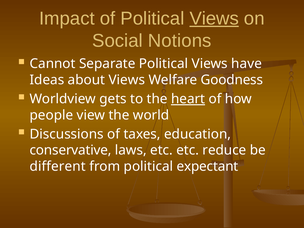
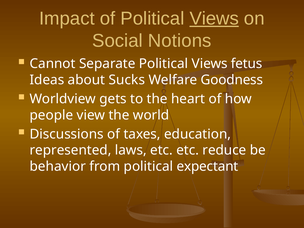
have: have -> fetus
about Views: Views -> Sucks
heart underline: present -> none
conservative: conservative -> represented
different: different -> behavior
